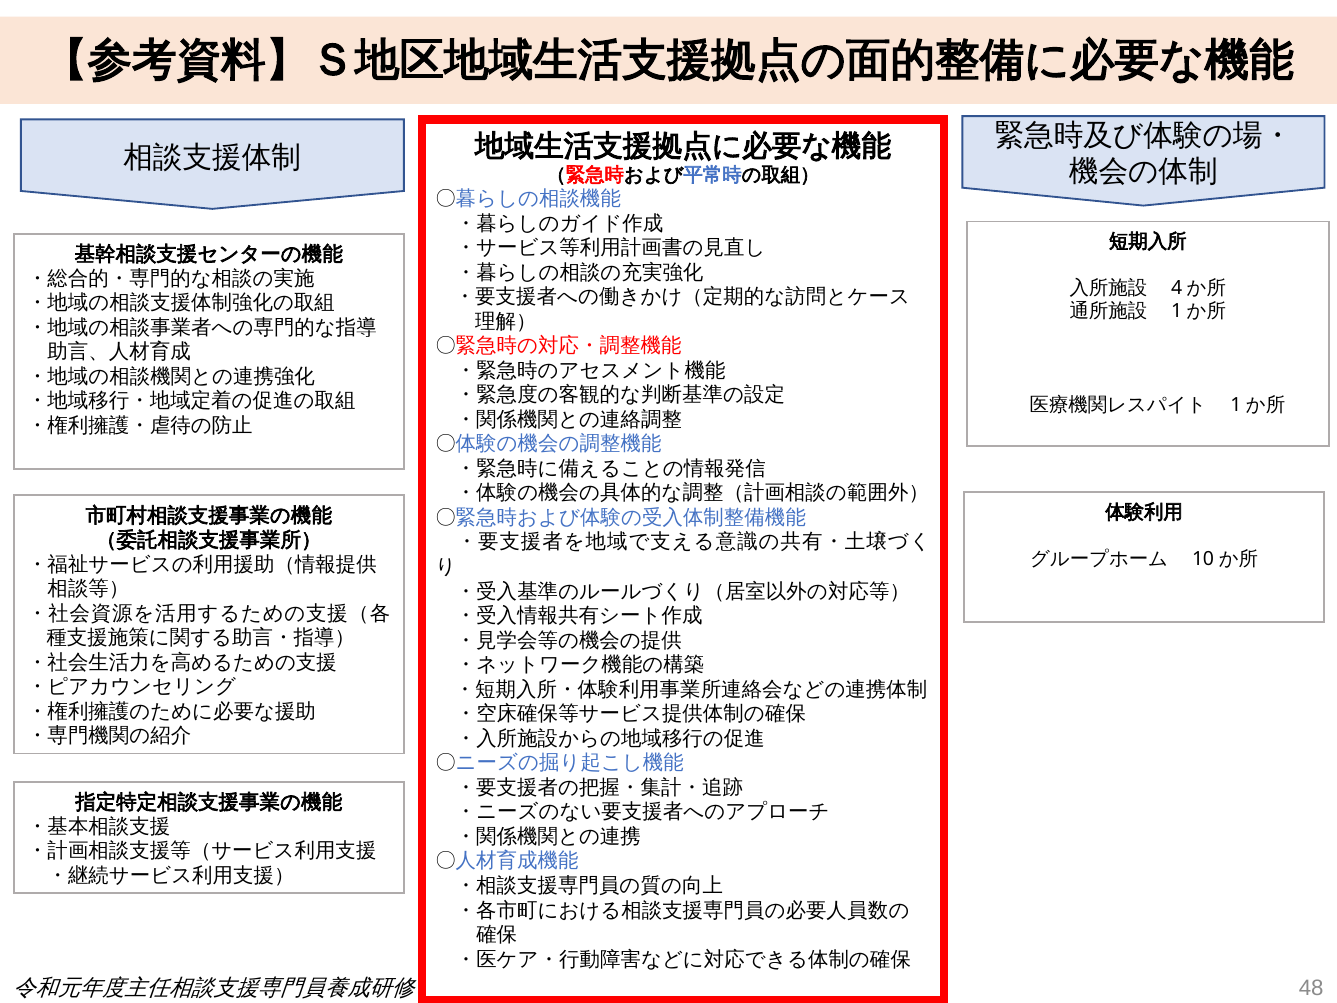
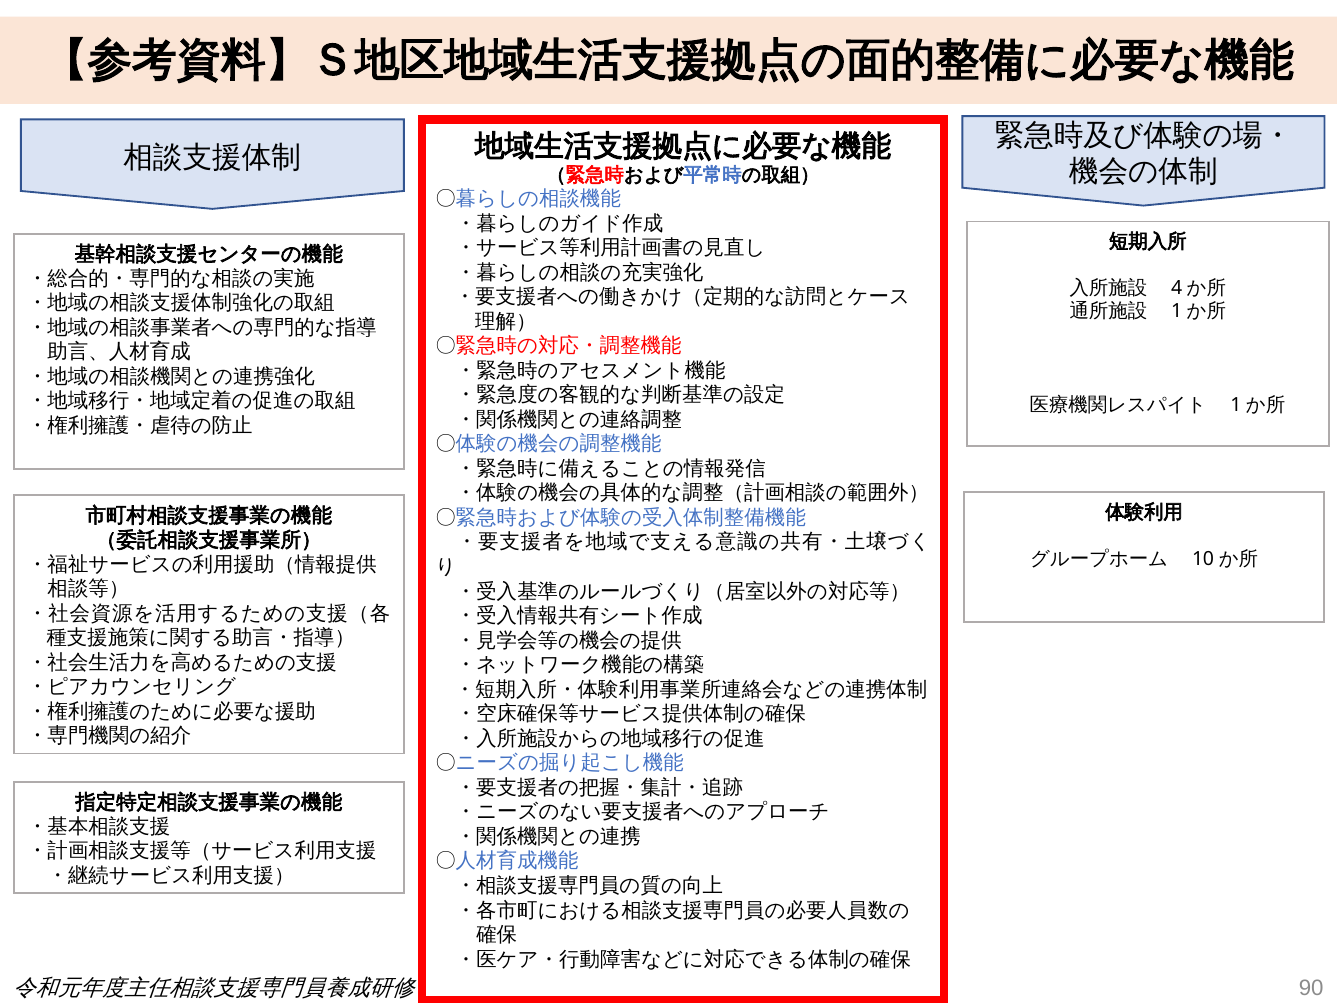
48: 48 -> 90
